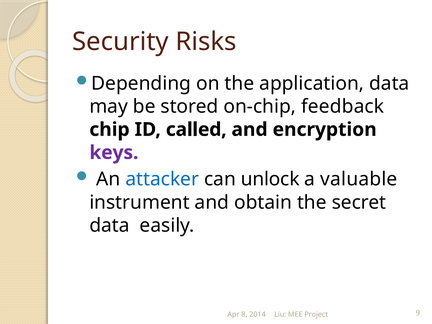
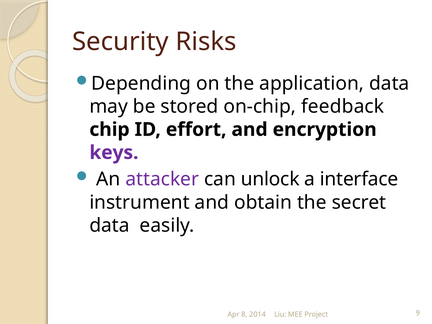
called: called -> effort
attacker colour: blue -> purple
valuable: valuable -> interface
